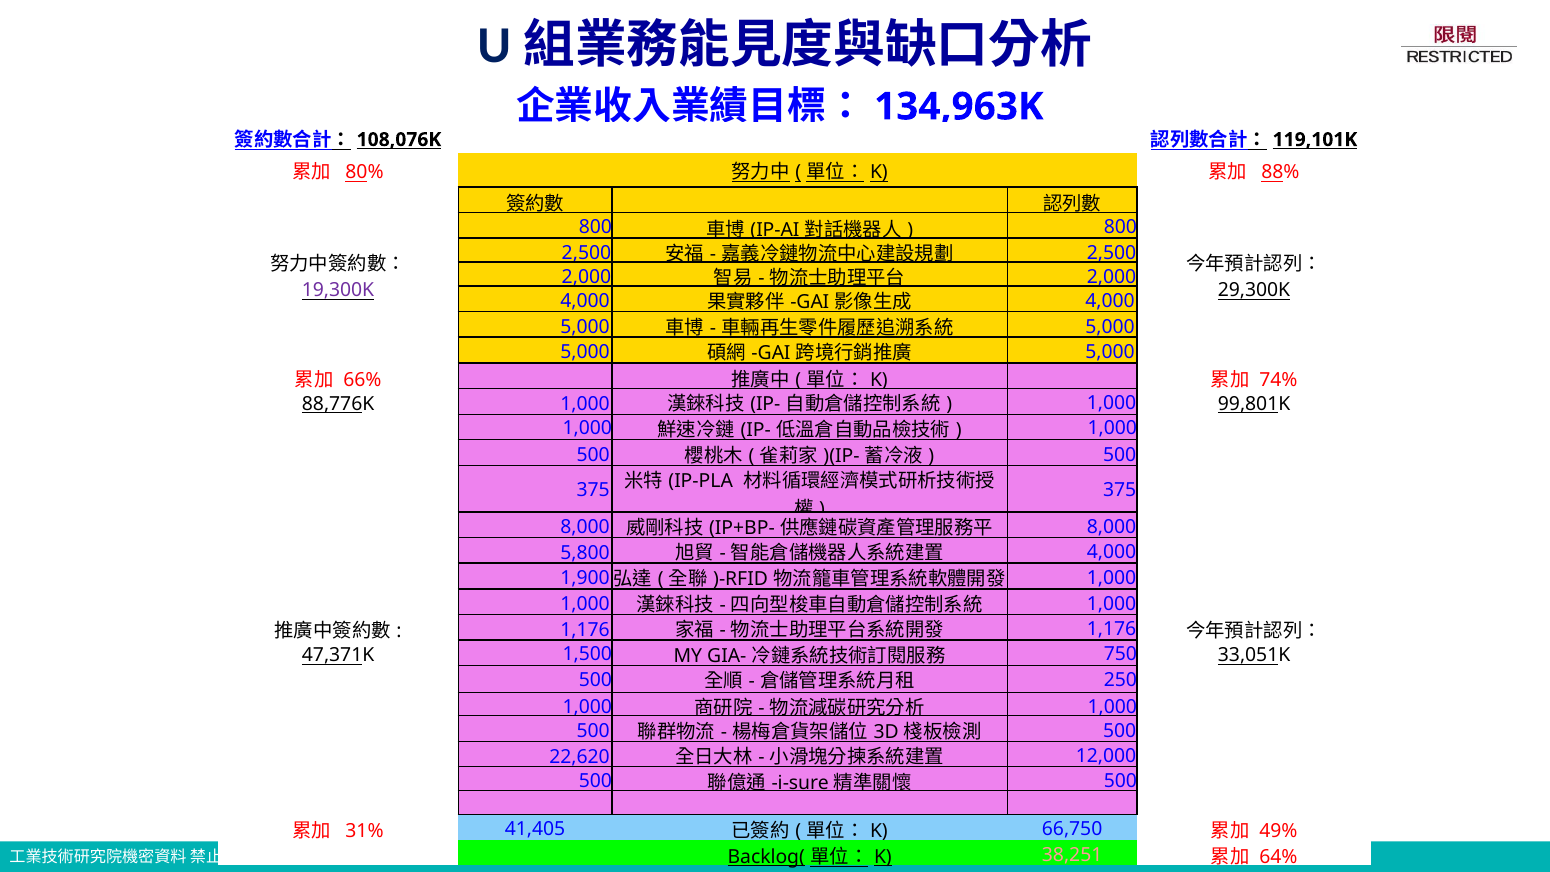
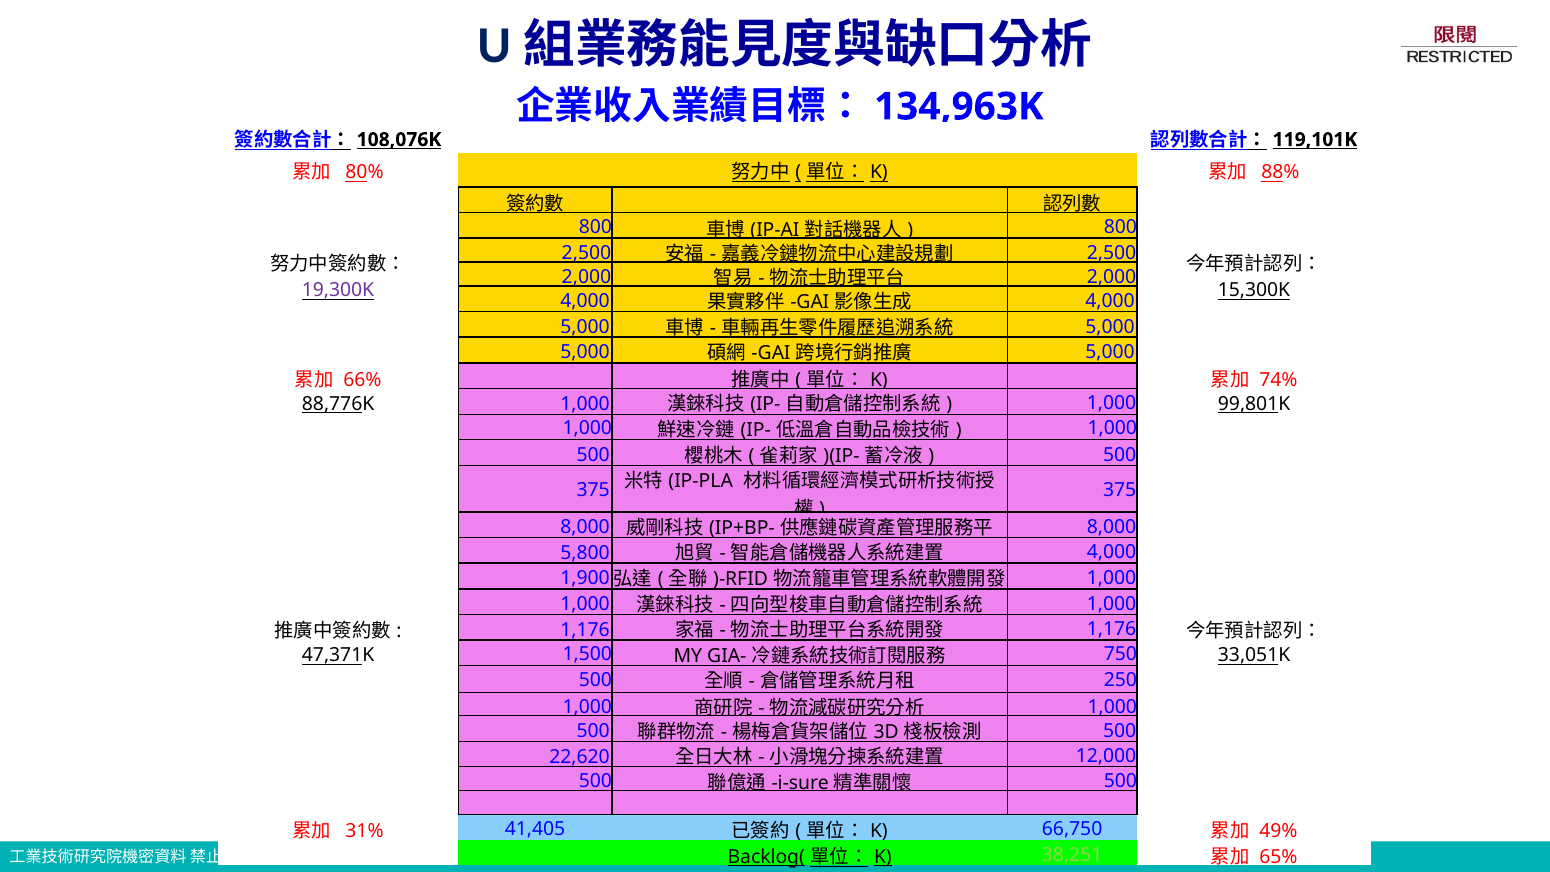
29,300K: 29,300K -> 15,300K
38,251 colour: pink -> light green
64%: 64% -> 65%
